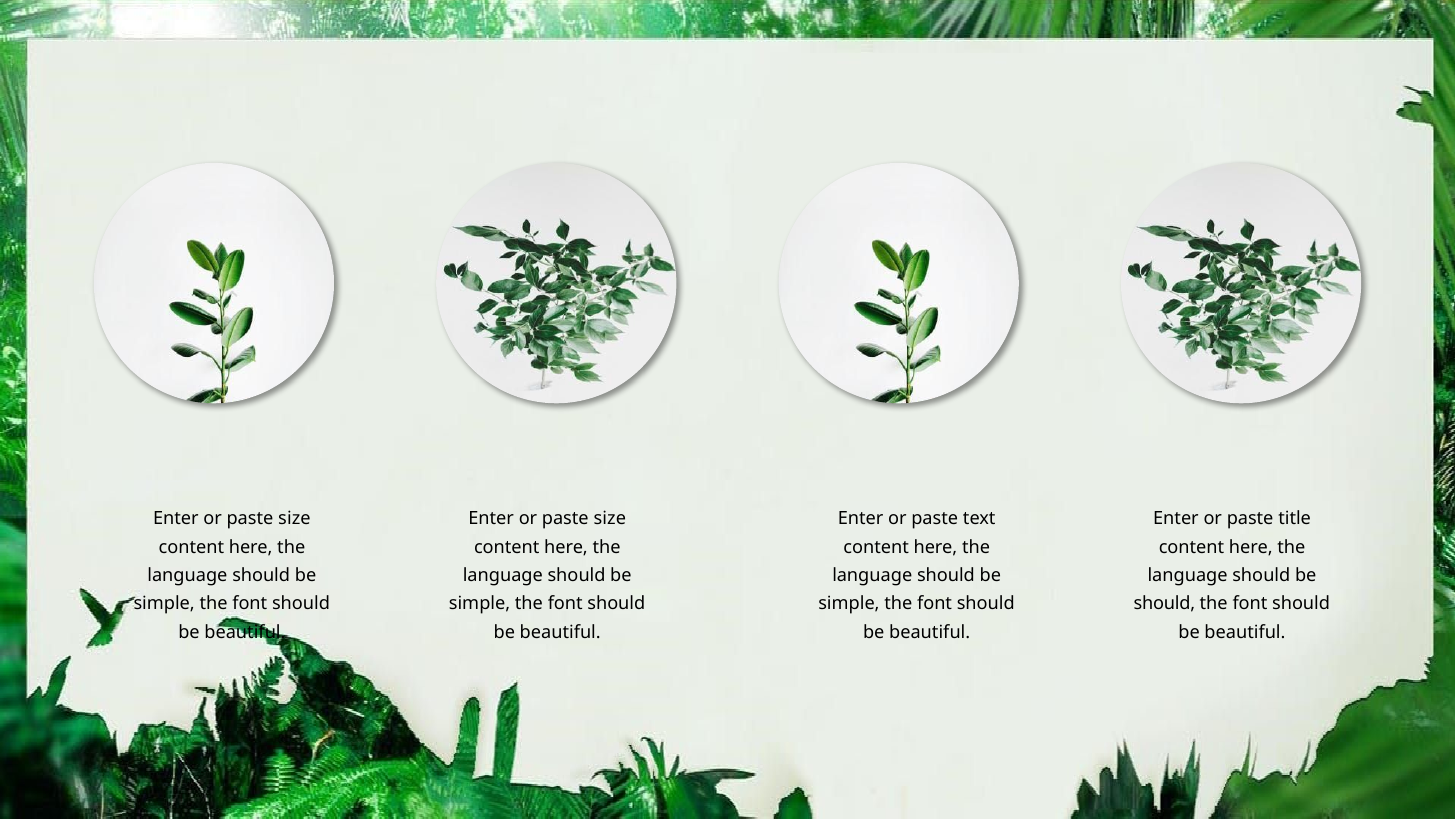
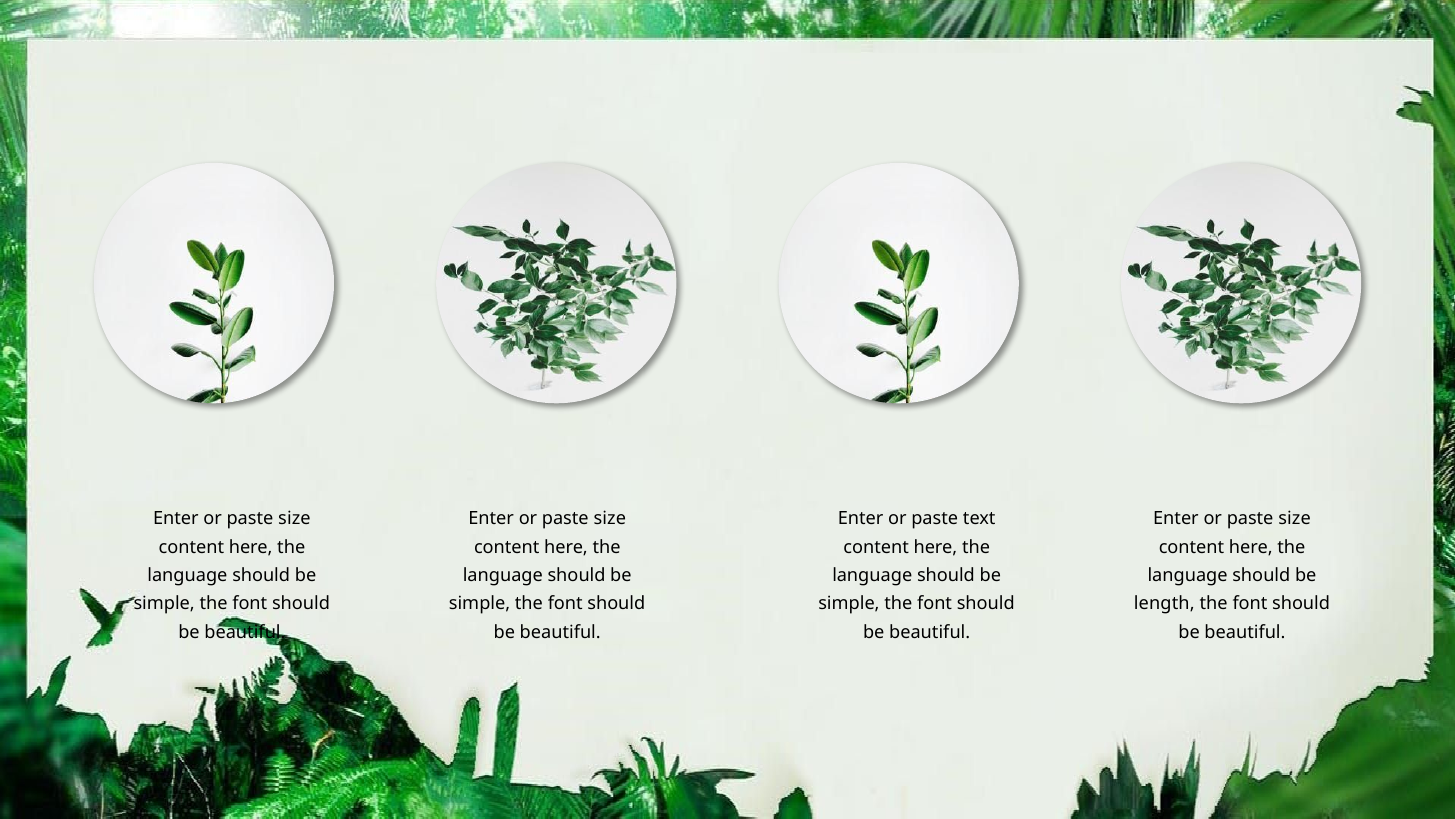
title at (1295, 518): title -> size
should at (1164, 604): should -> length
